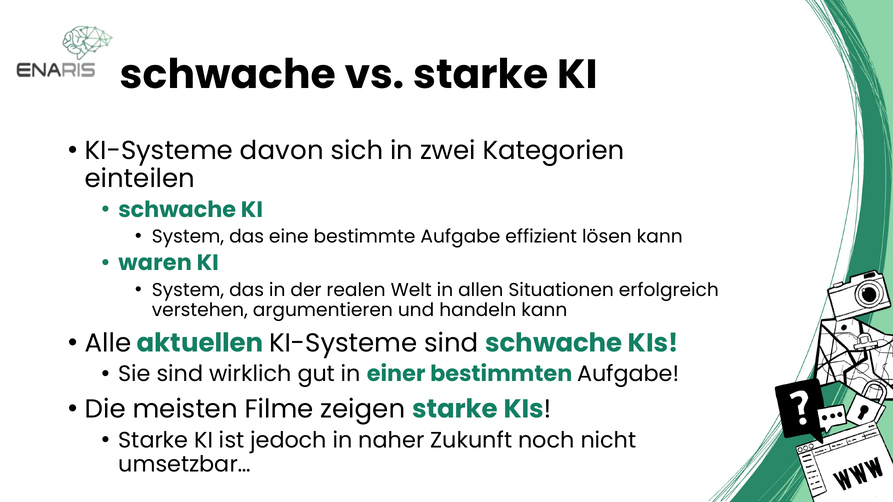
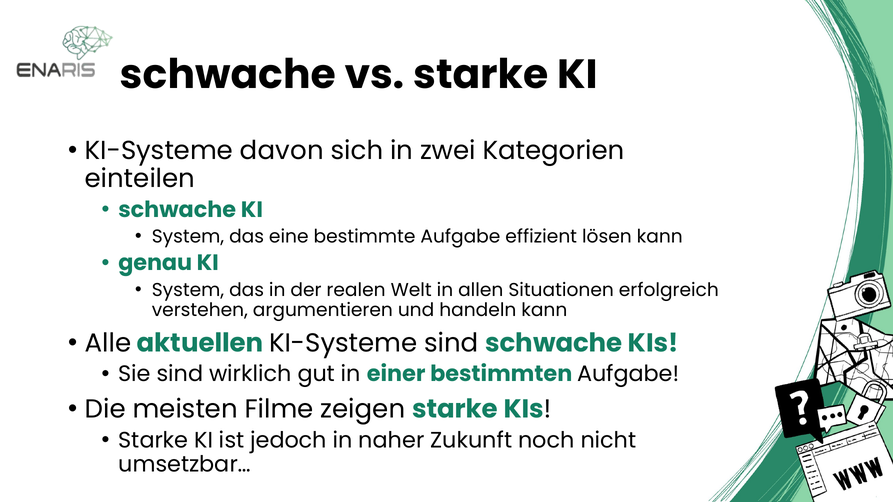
waren: waren -> genau
